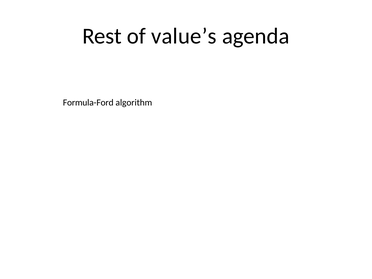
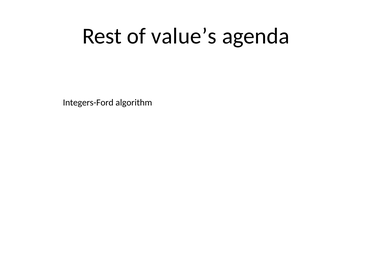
Formula-Ford: Formula-Ford -> Integers-Ford
